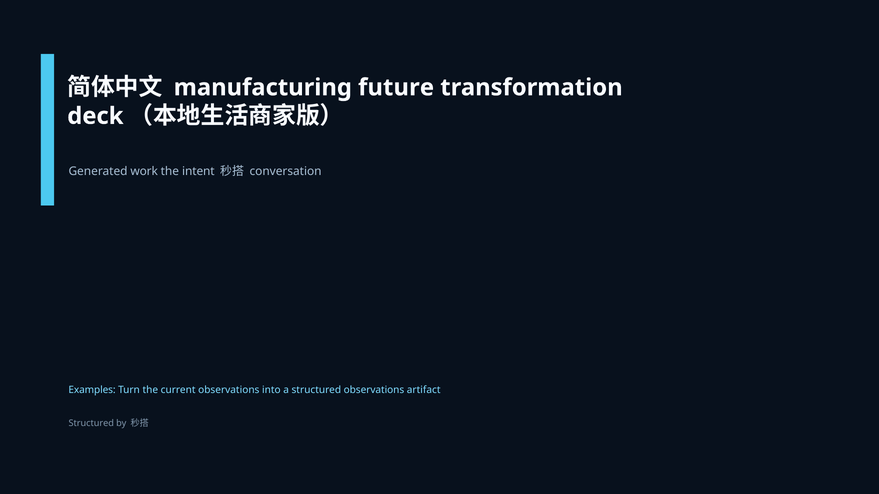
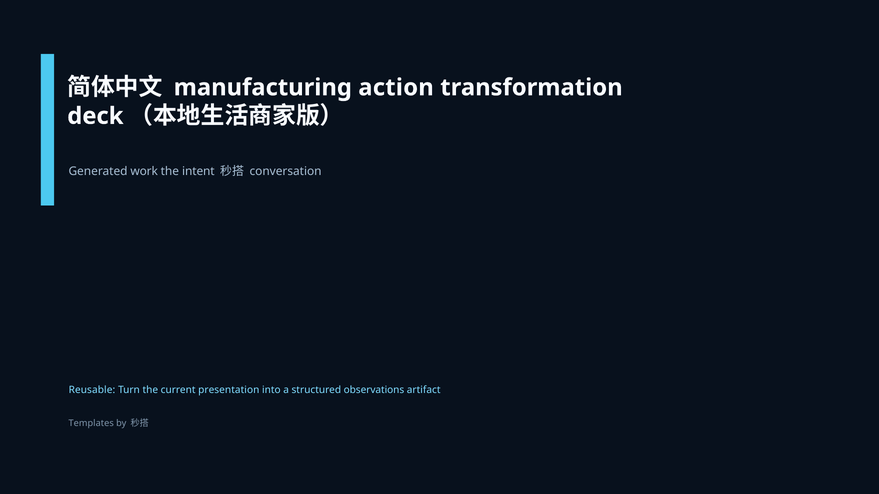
future: future -> action
Examples: Examples -> Reusable
current observations: observations -> presentation
Structured at (91, 424): Structured -> Templates
